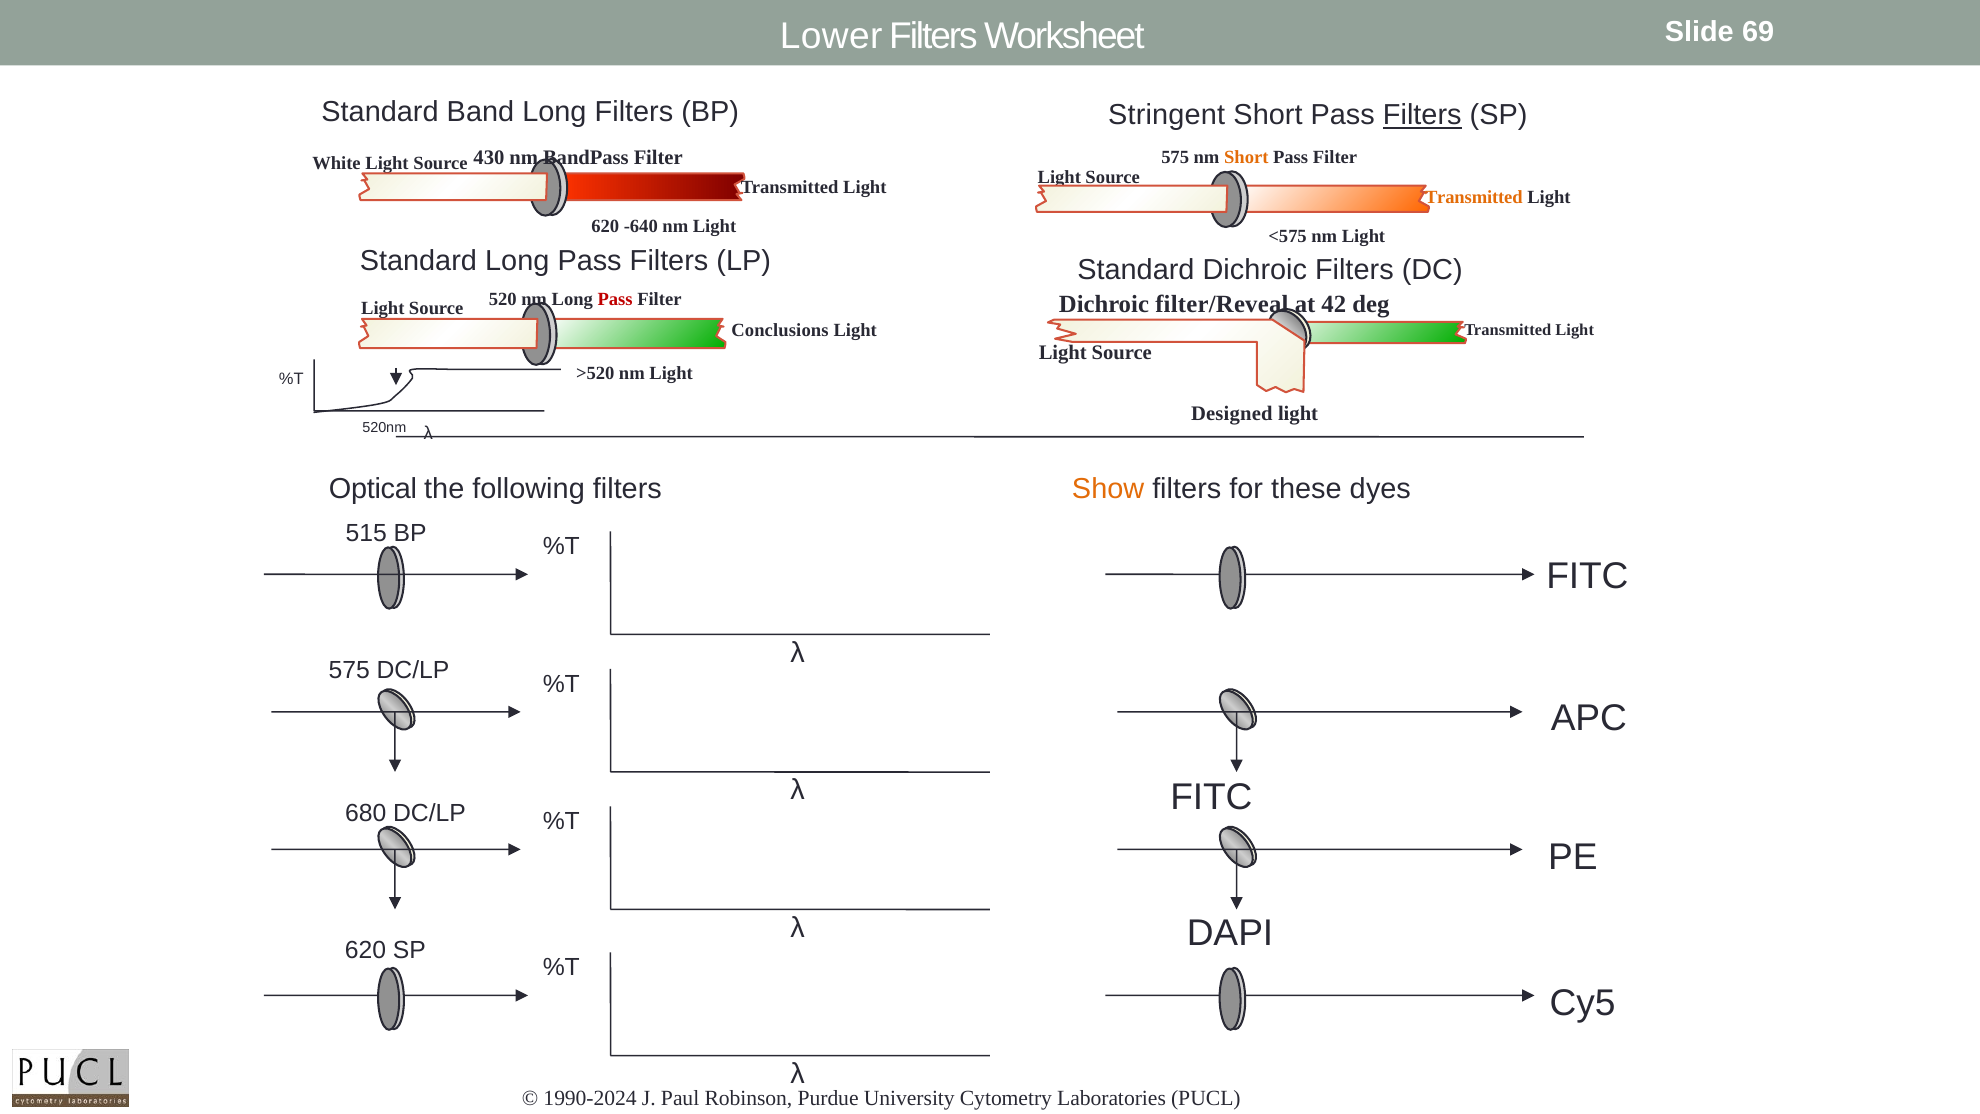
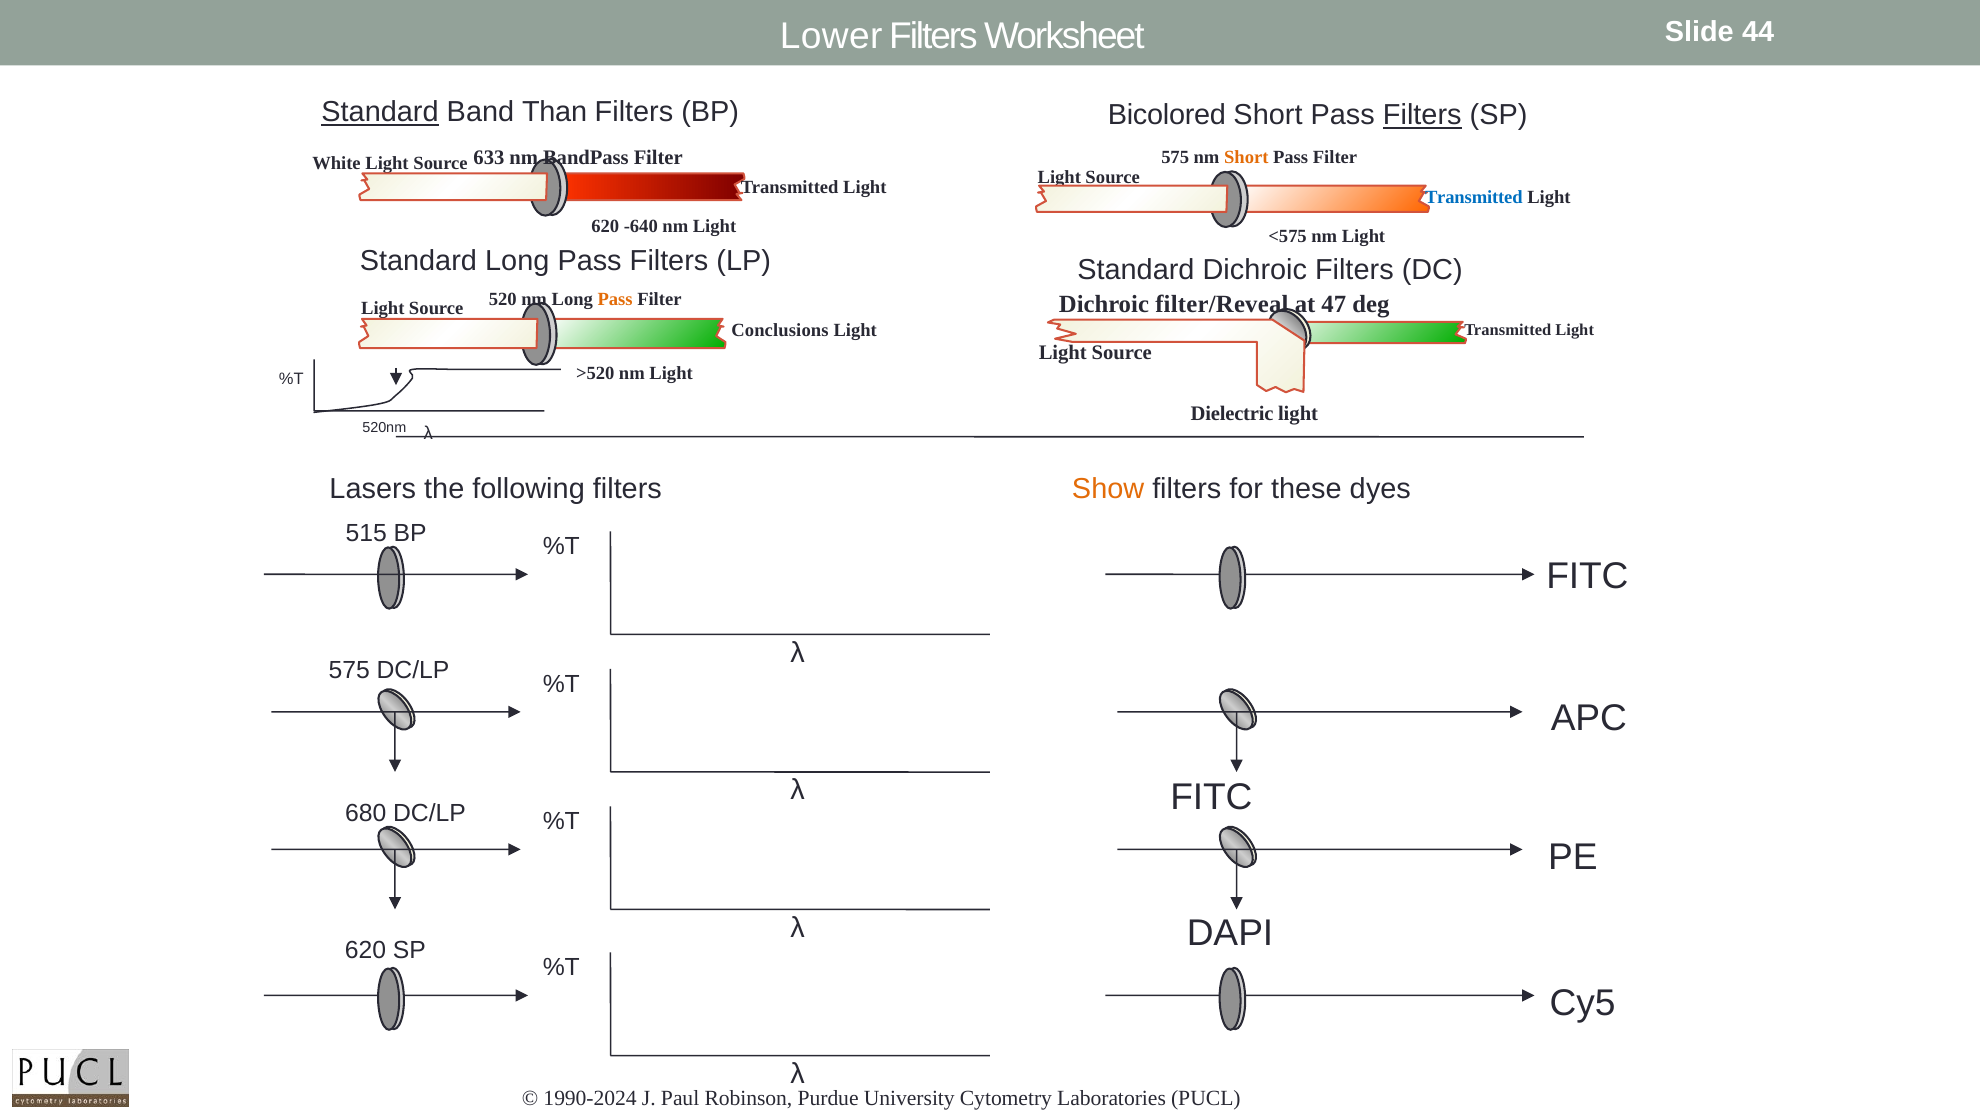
69: 69 -> 44
Standard at (380, 112) underline: none -> present
Band Long: Long -> Than
Stringent: Stringent -> Bicolored
430: 430 -> 633
Transmitted at (1474, 197) colour: orange -> blue
42: 42 -> 47
Pass at (615, 299) colour: red -> orange
Designed: Designed -> Dielectric
Optical: Optical -> Lasers
